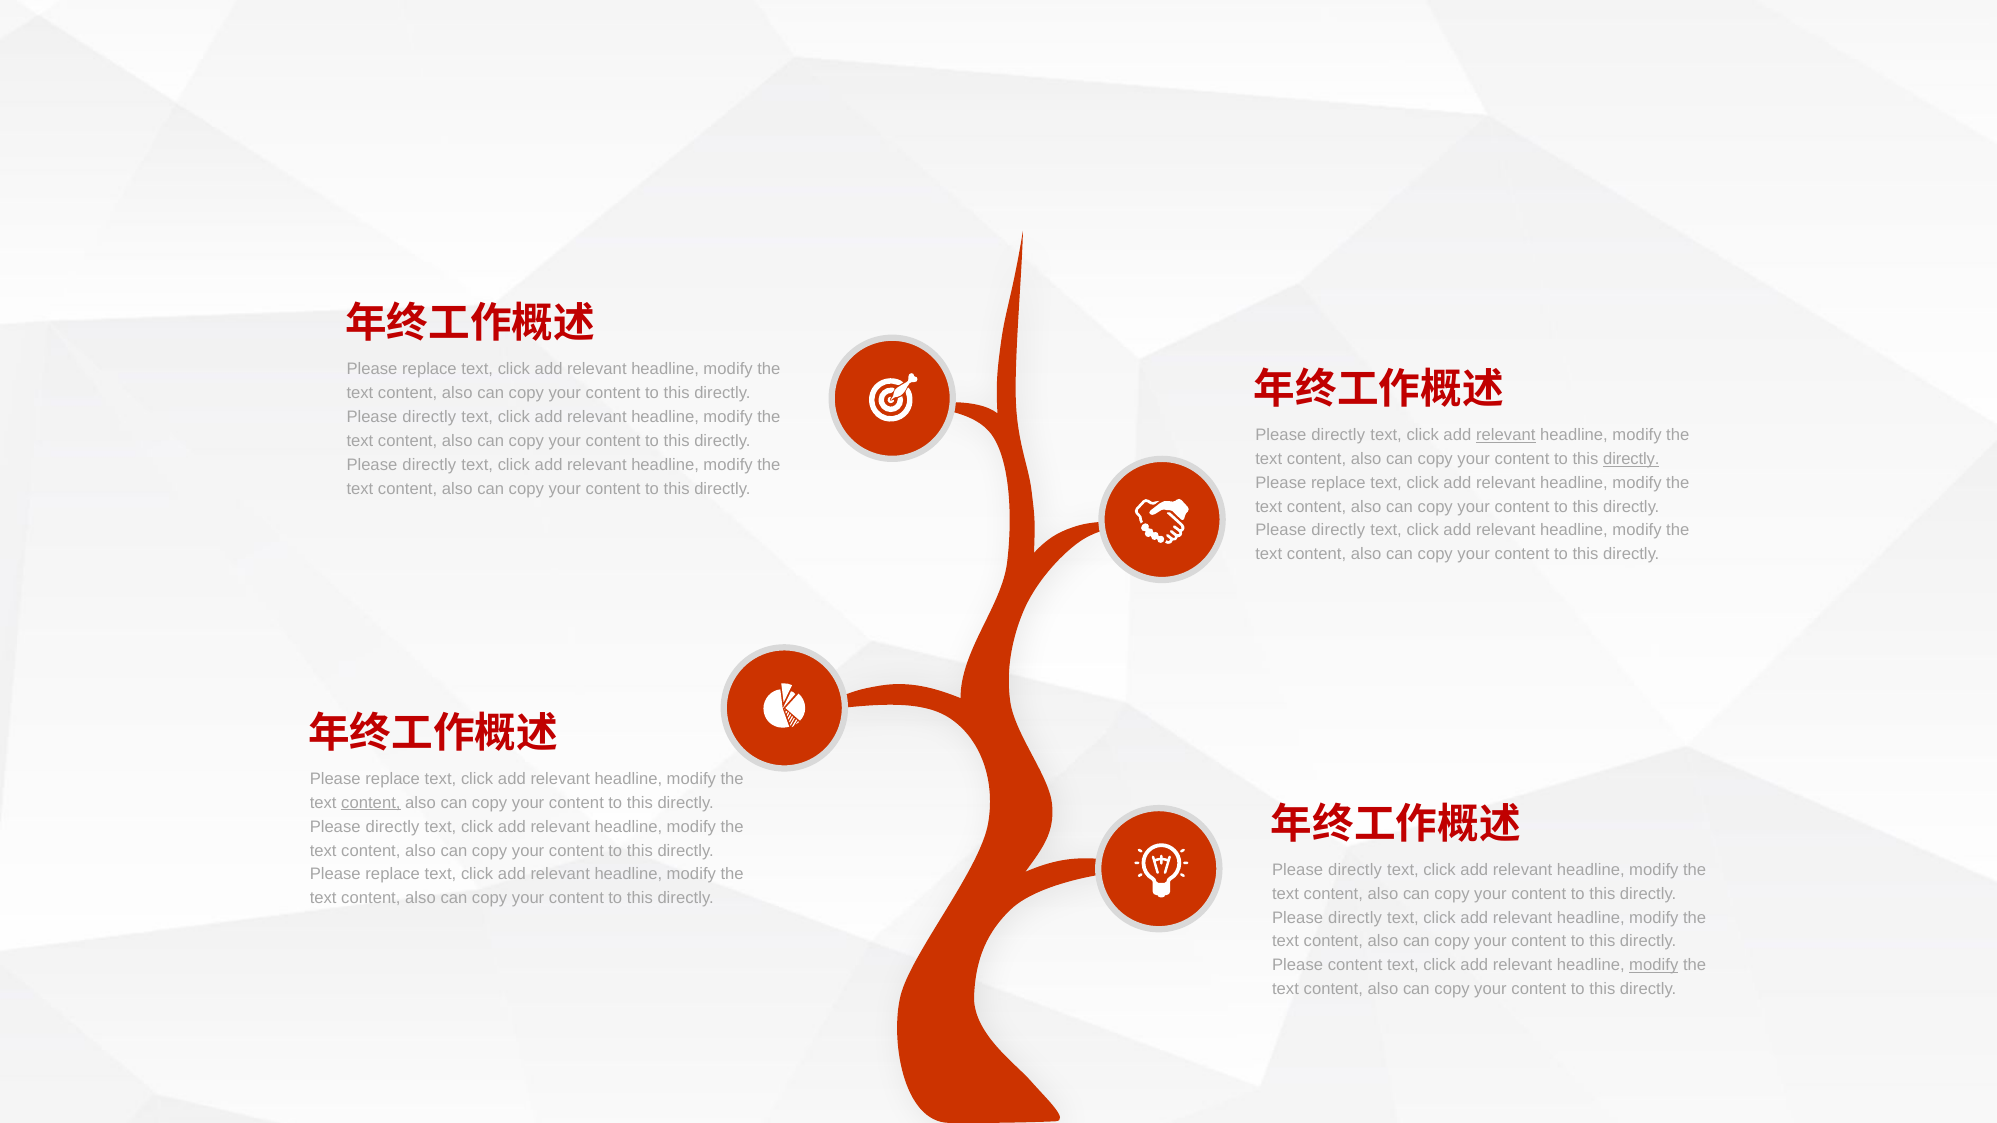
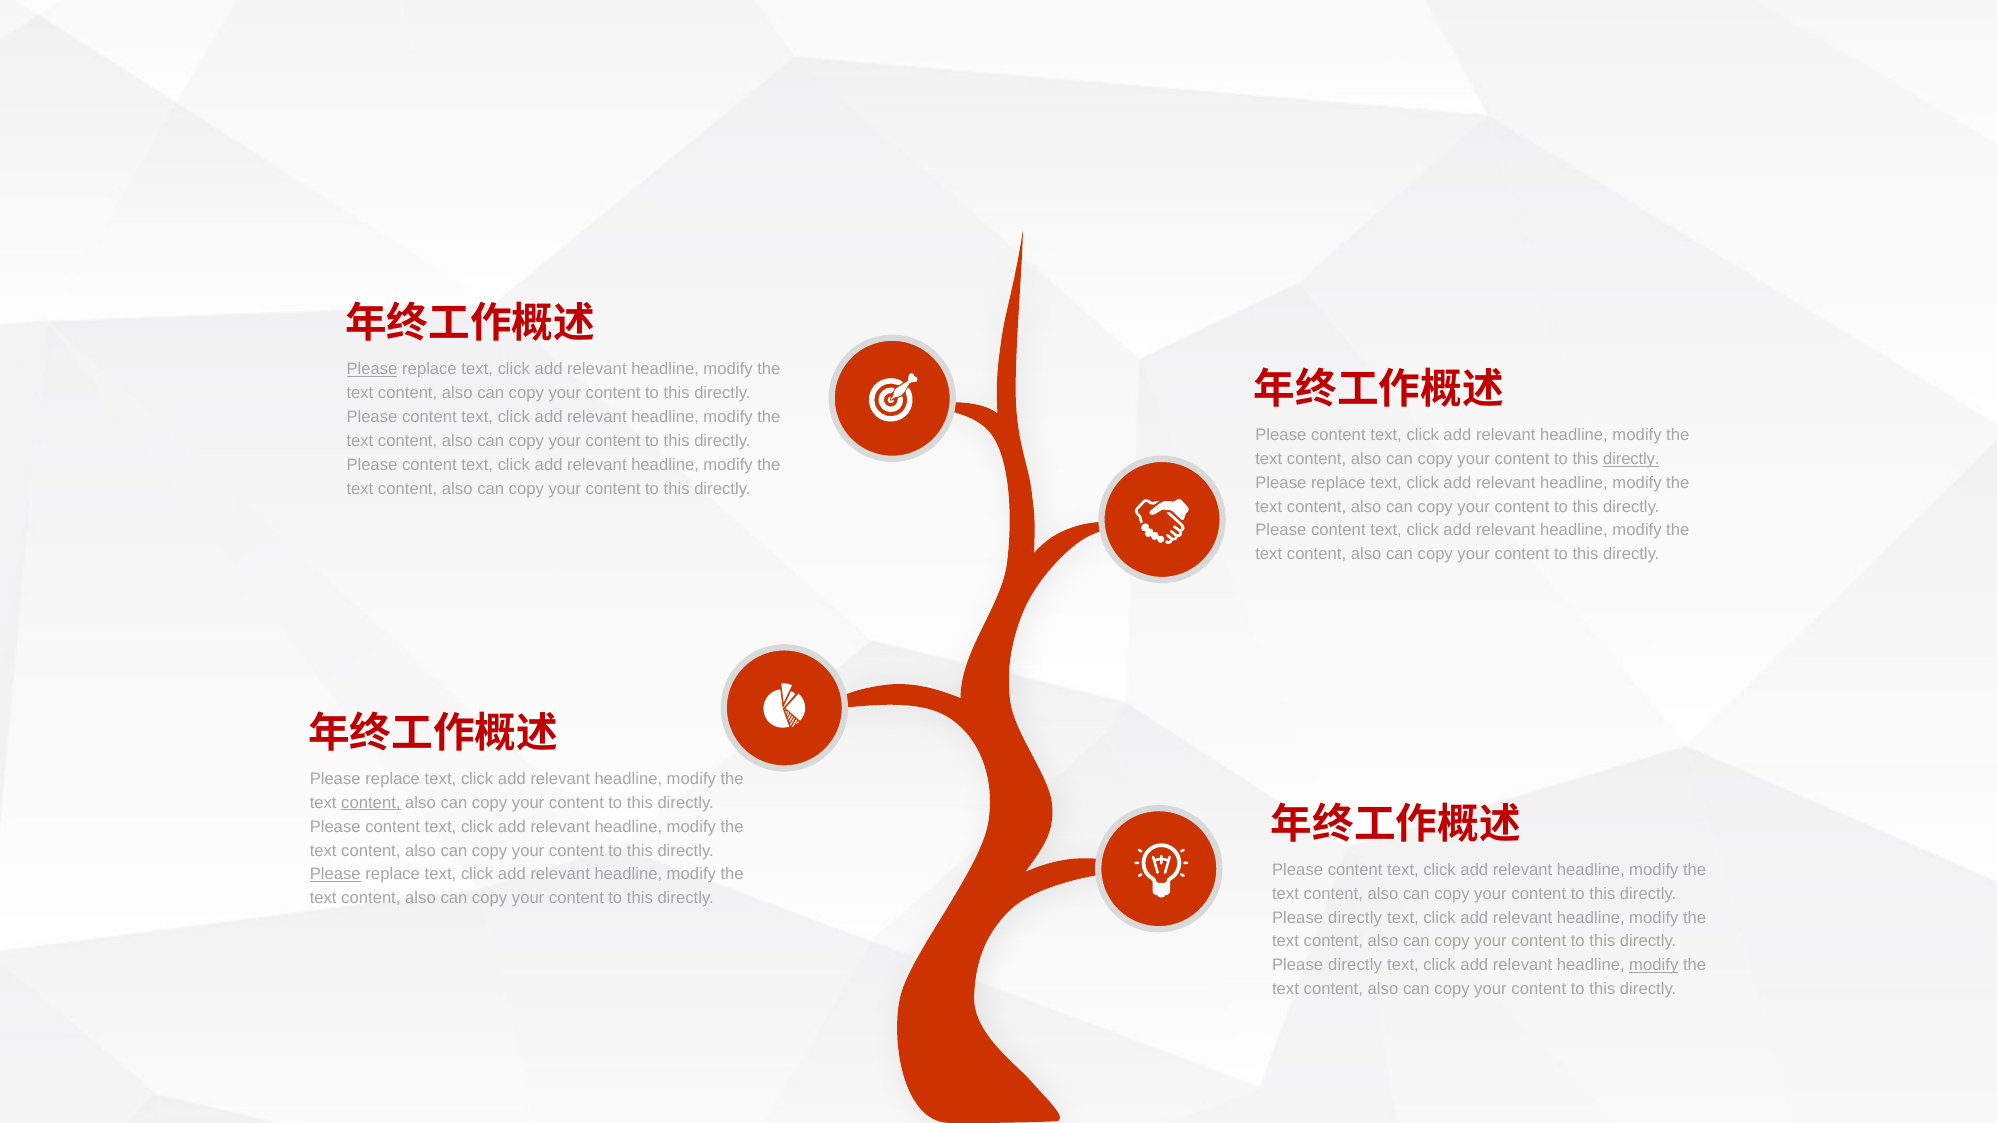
Please at (372, 370) underline: none -> present
directly at (429, 417): directly -> content
directly at (1338, 435): directly -> content
relevant at (1506, 435) underline: present -> none
directly at (429, 465): directly -> content
directly at (1338, 531): directly -> content
directly at (393, 827): directly -> content
directly at (1355, 870): directly -> content
Please at (335, 875) underline: none -> present
content at (1355, 966): content -> directly
